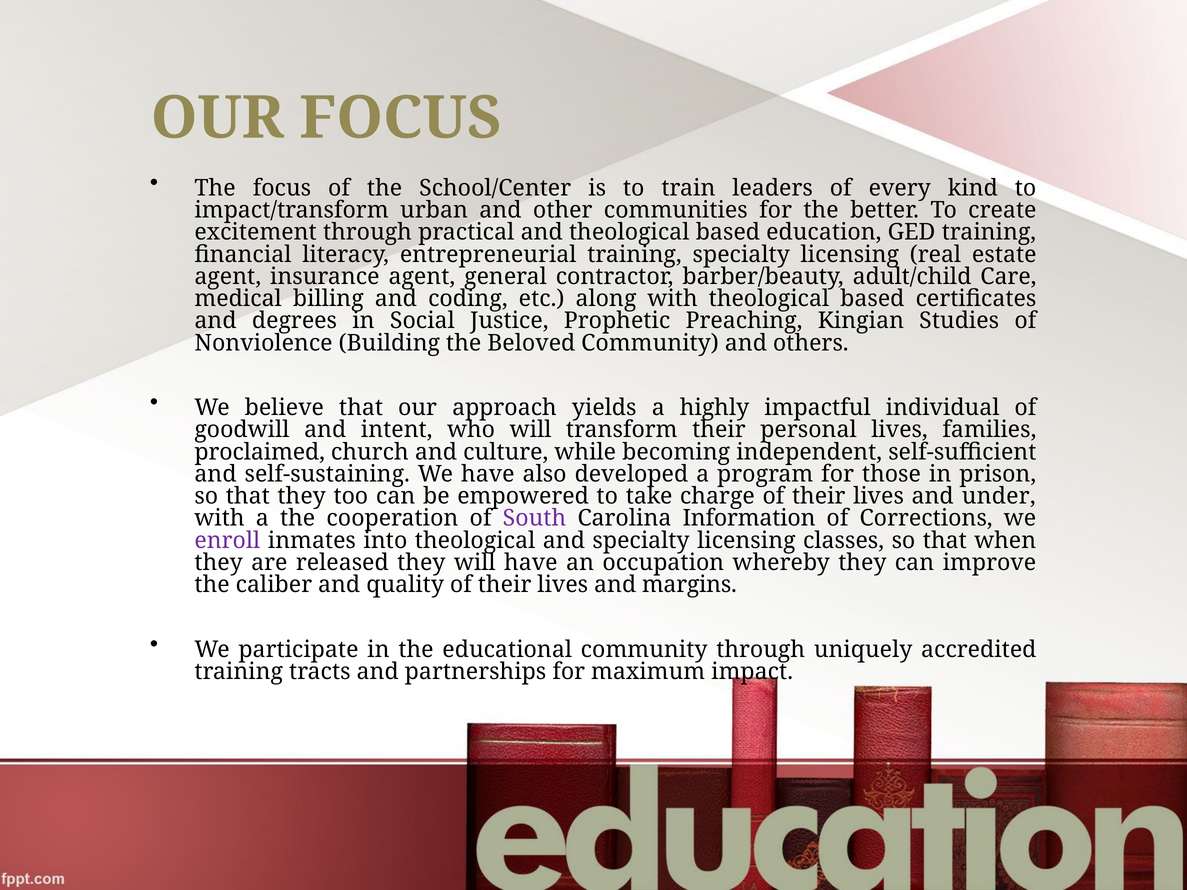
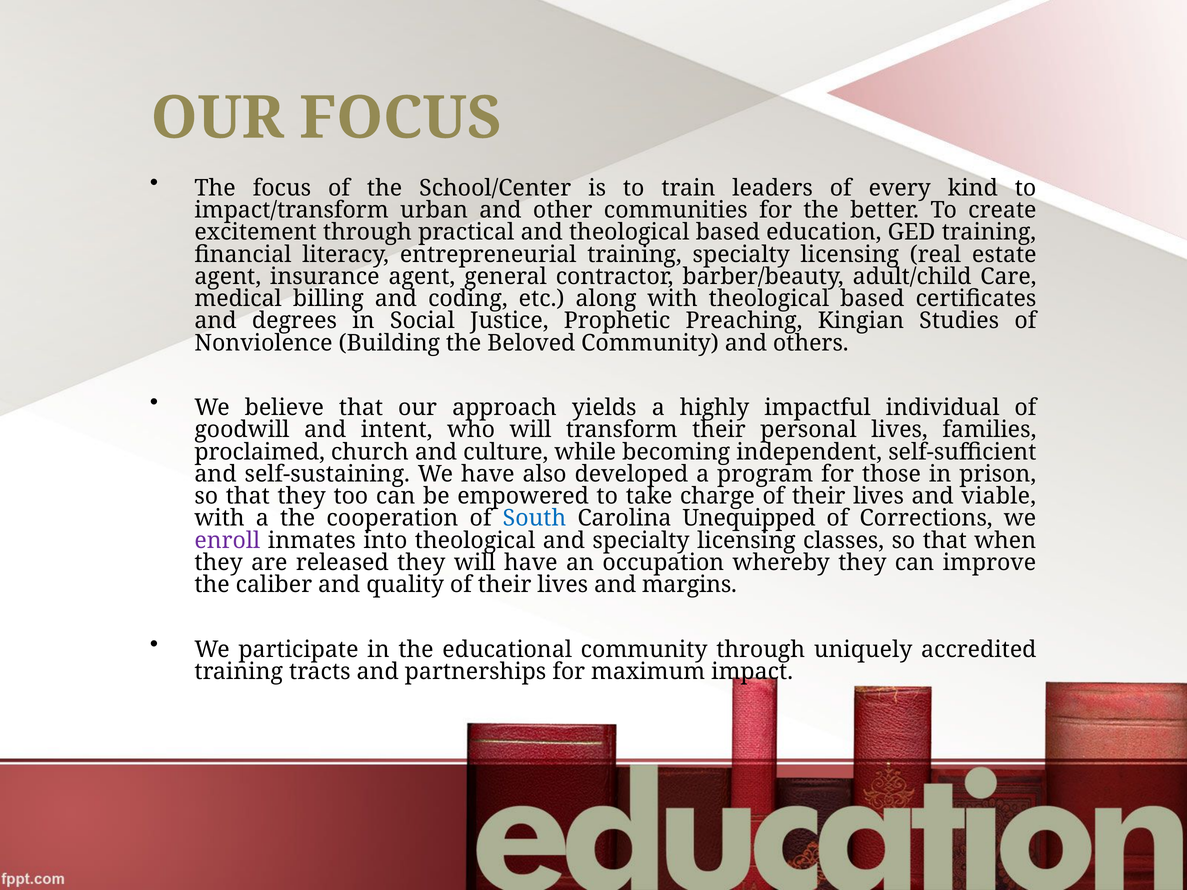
under: under -> viable
South colour: purple -> blue
Information: Information -> Unequipped
